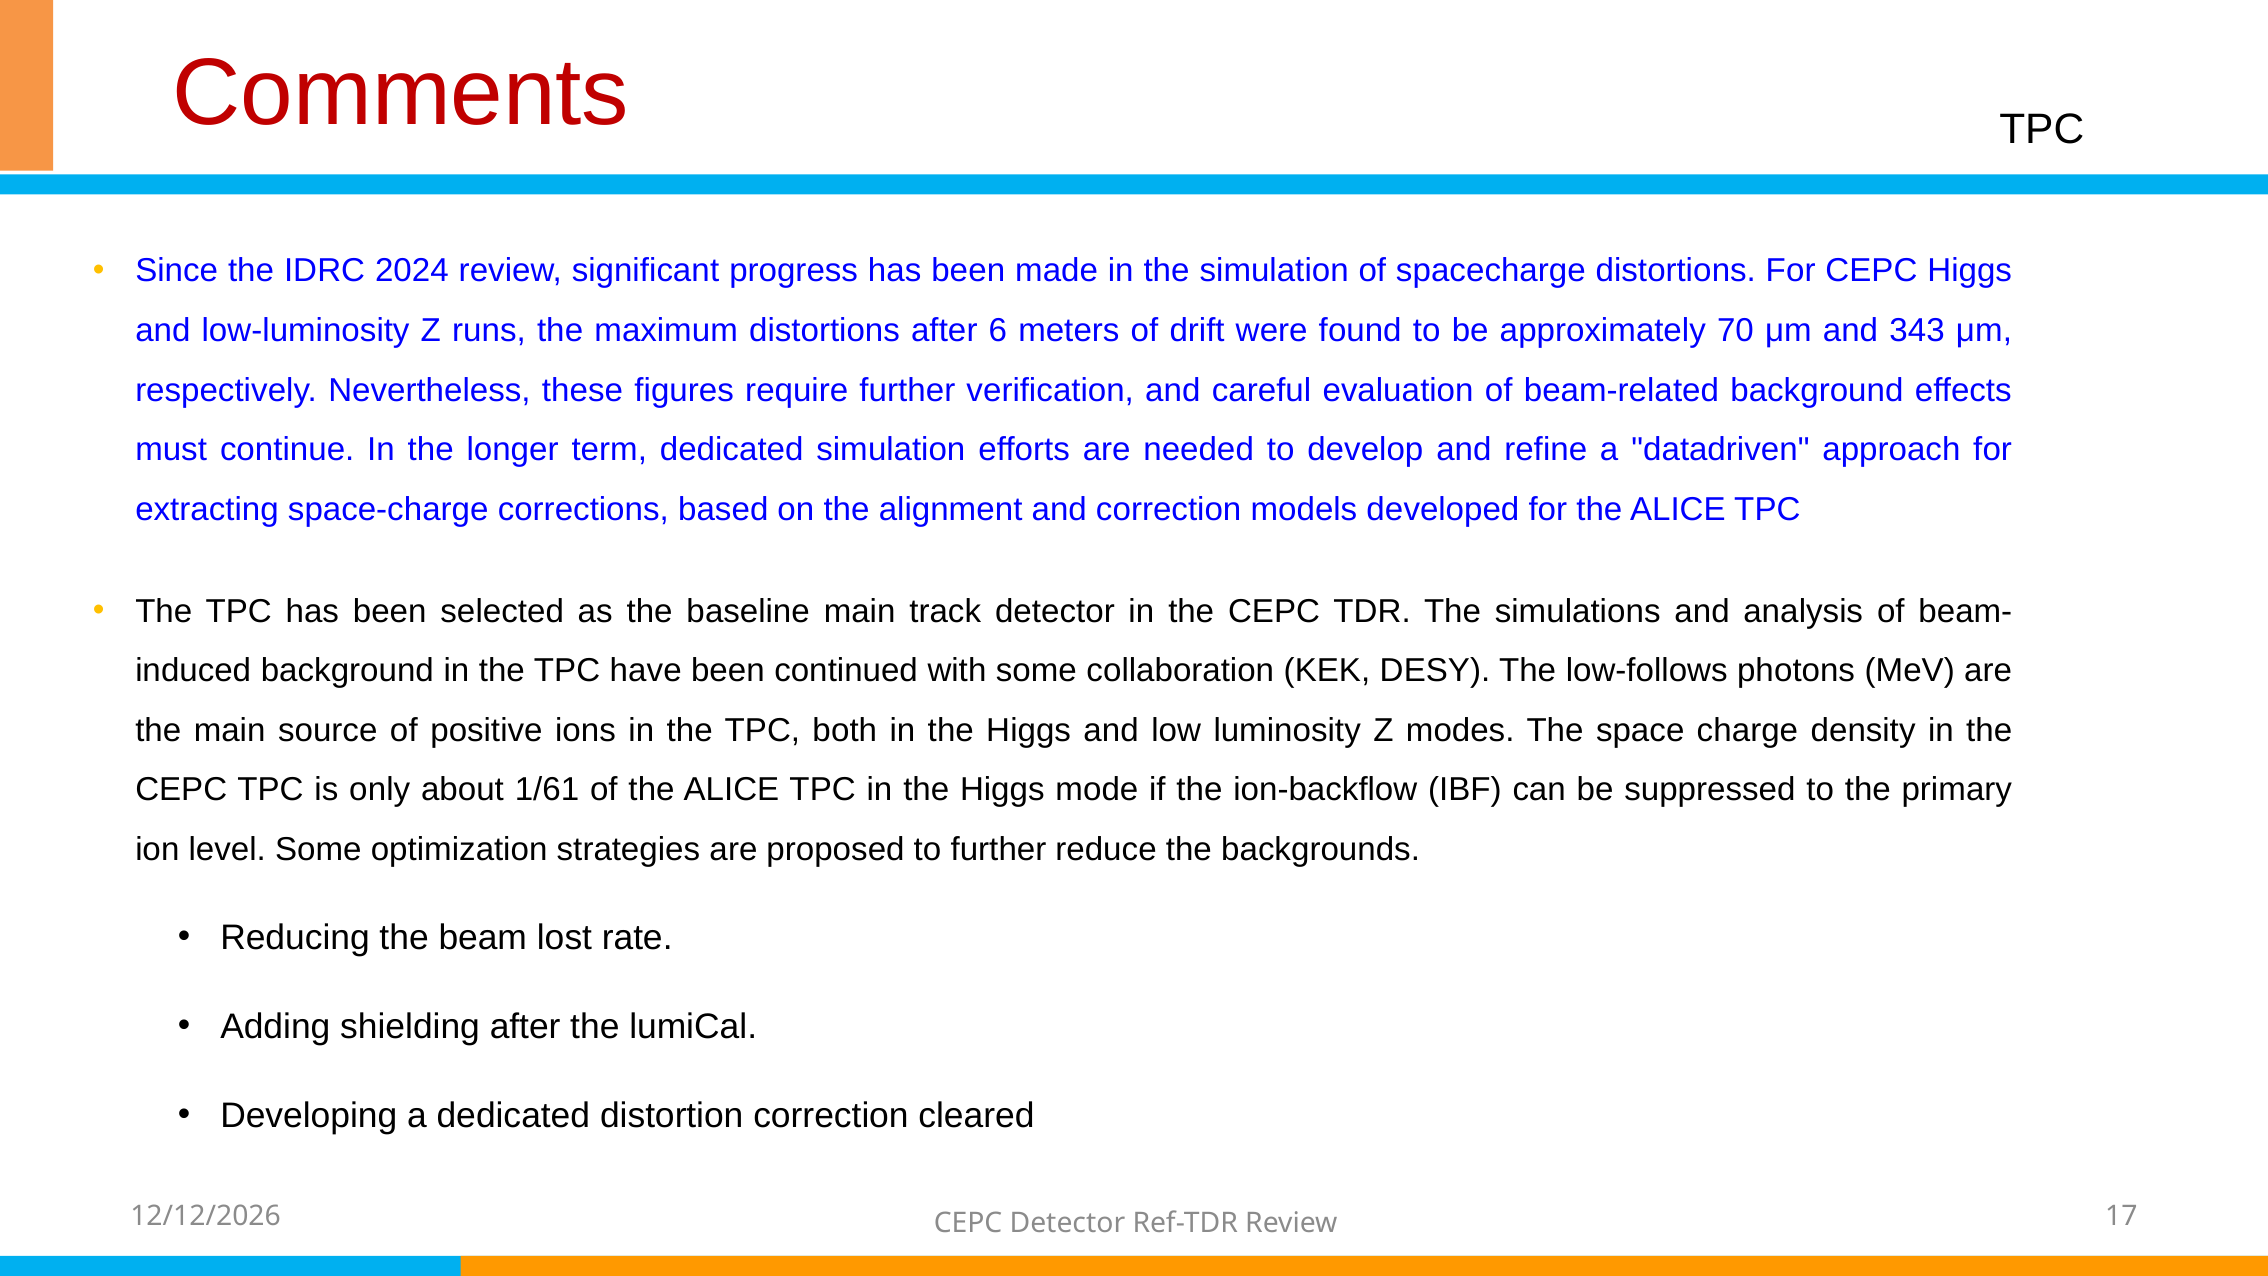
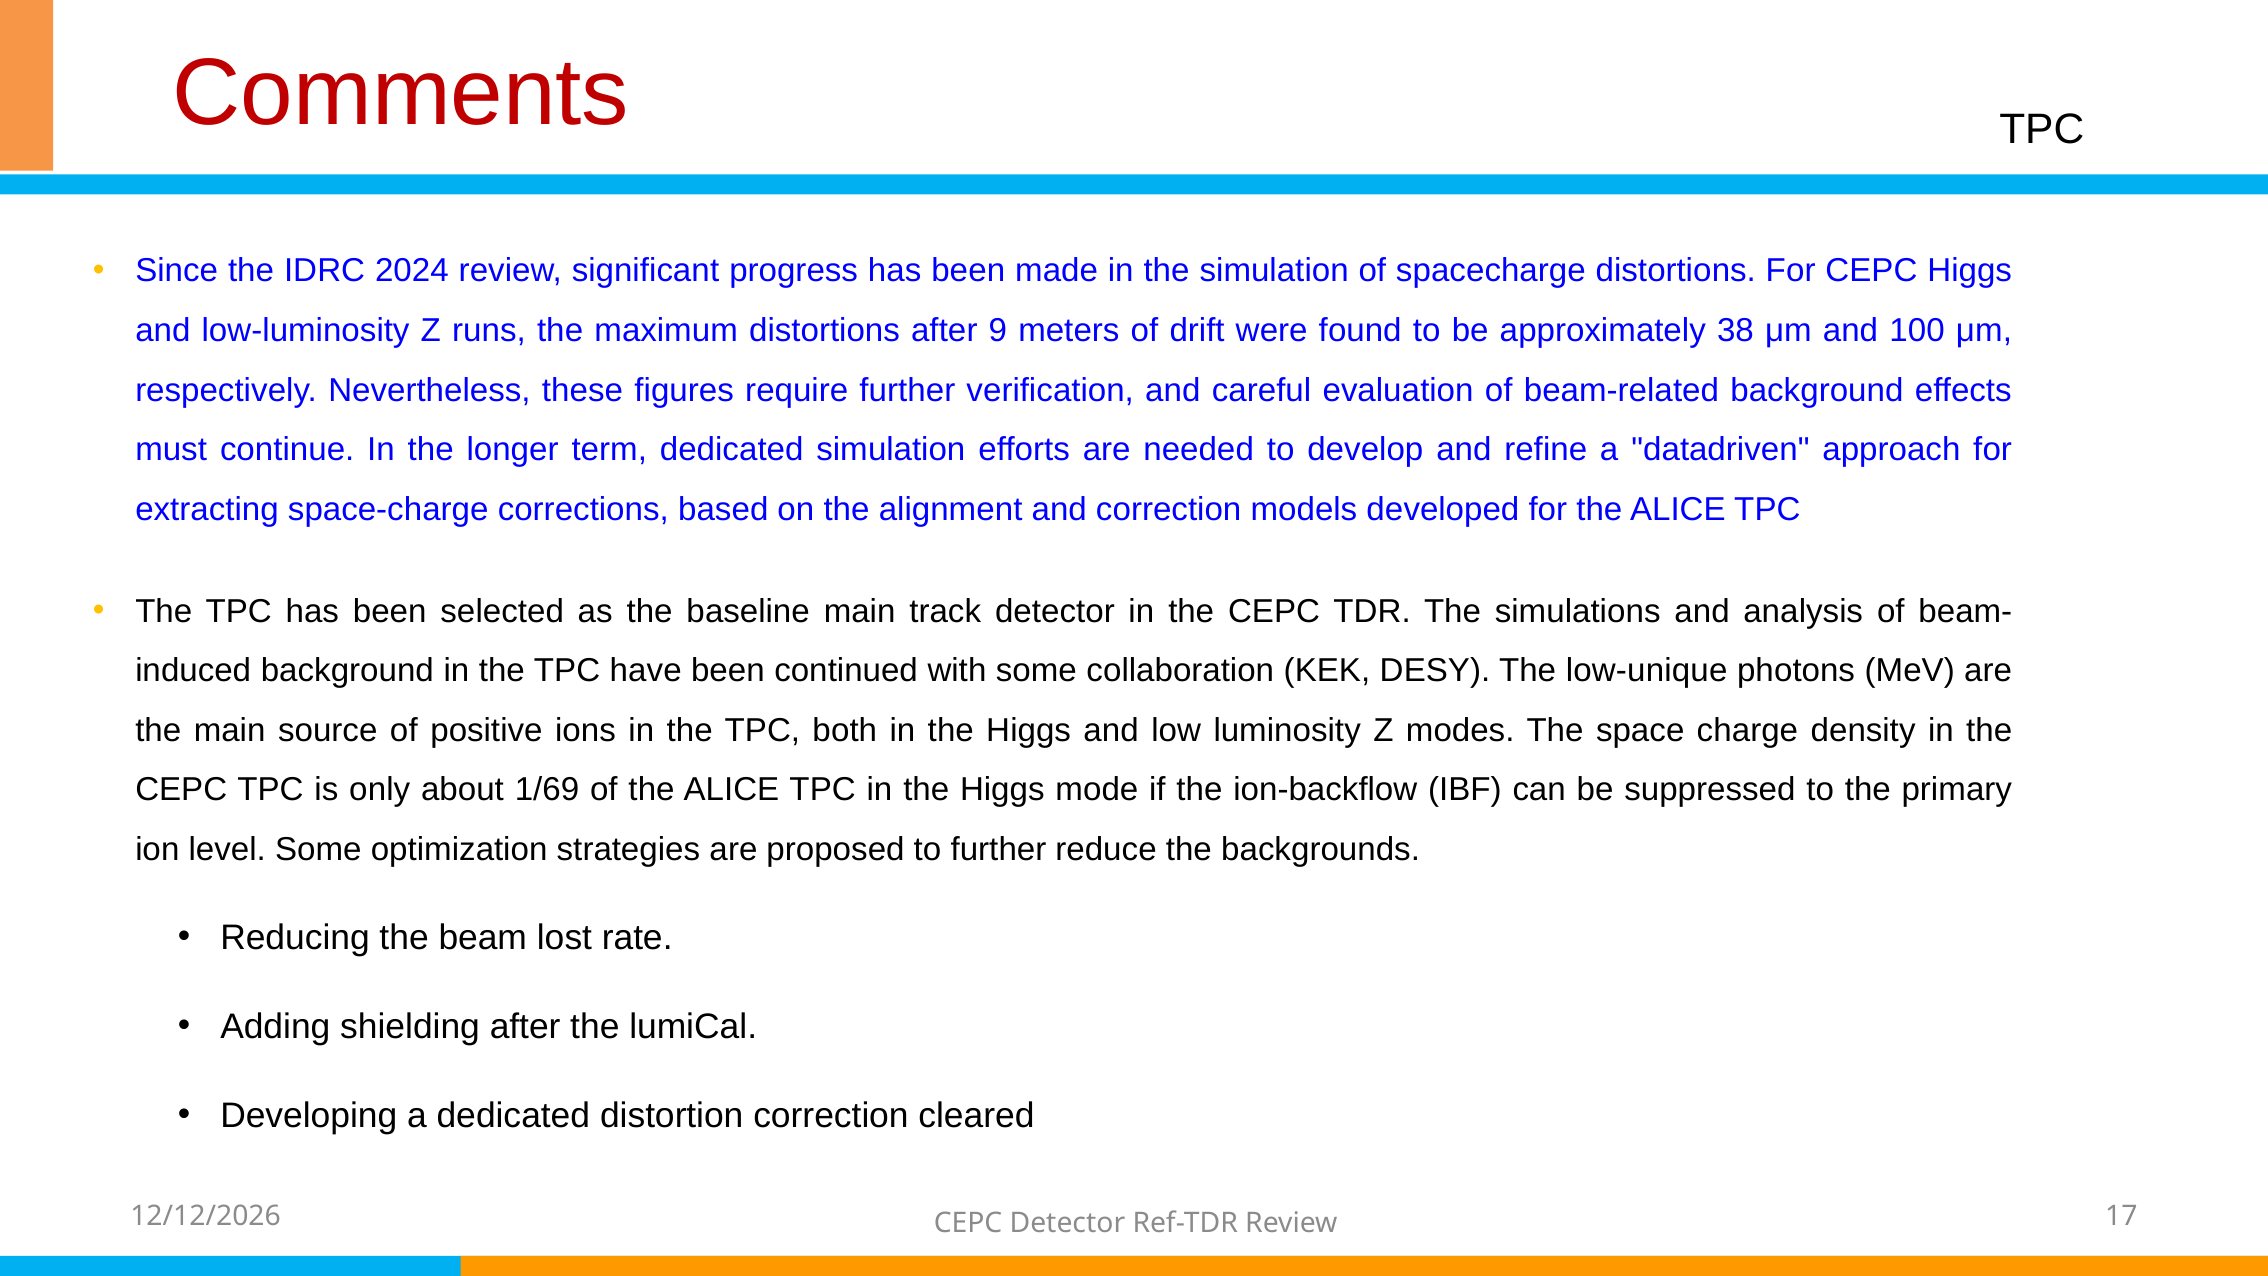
6: 6 -> 9
70: 70 -> 38
343: 343 -> 100
low-follows: low-follows -> low-unique
1/61: 1/61 -> 1/69
